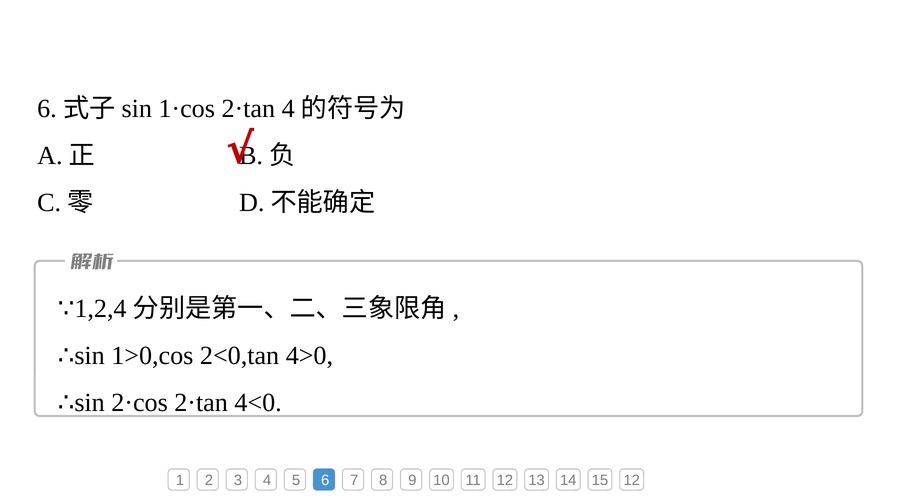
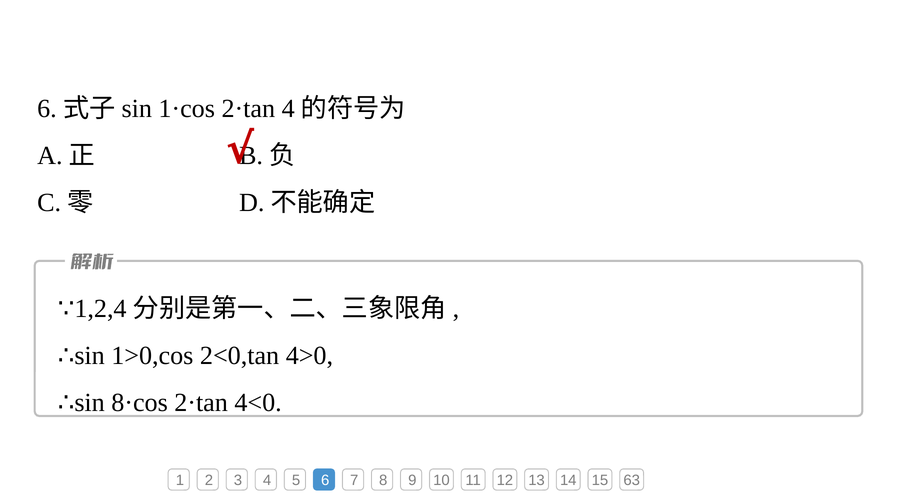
2·cos: 2·cos -> 8·cos
15 12: 12 -> 63
